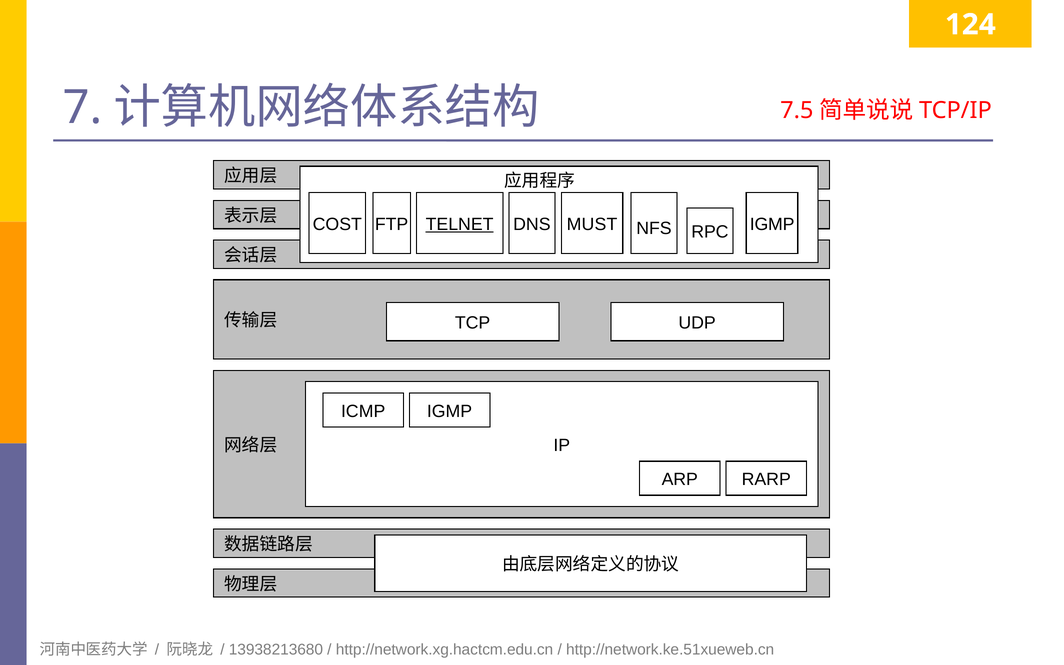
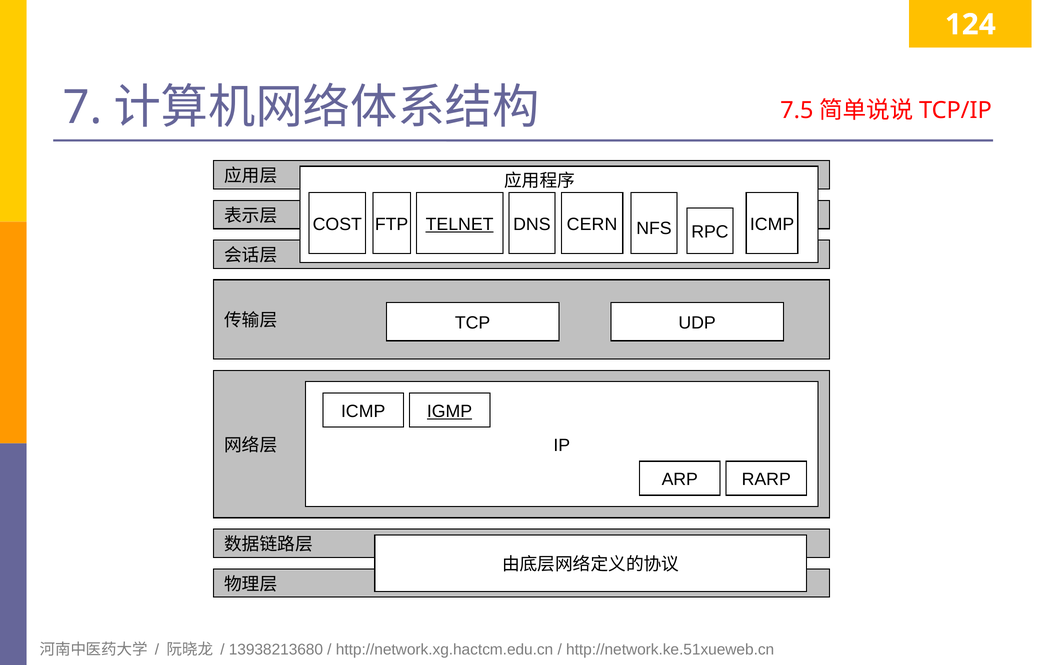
MUST: MUST -> CERN
NFS IGMP: IGMP -> ICMP
IGMP at (450, 411) underline: none -> present
